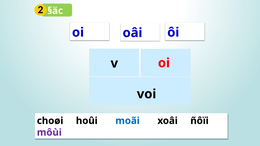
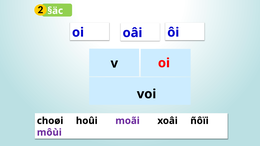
moãi colour: blue -> purple
